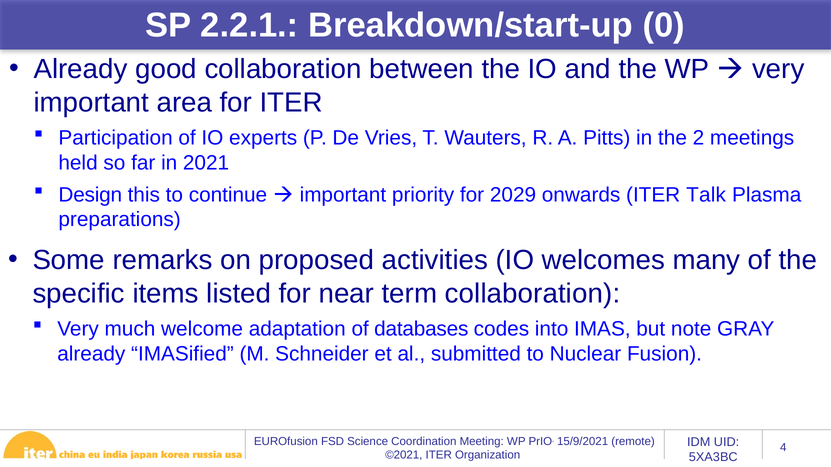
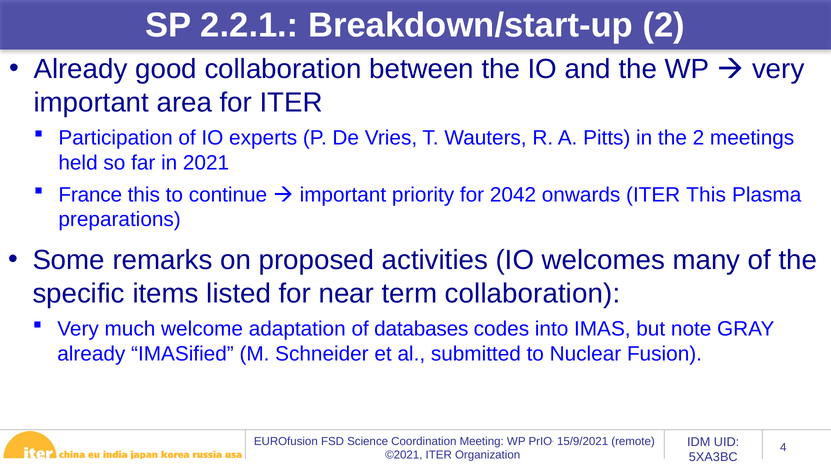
Breakdown/start-up 0: 0 -> 2
Design: Design -> France
2029: 2029 -> 2042
ITER Talk: Talk -> This
